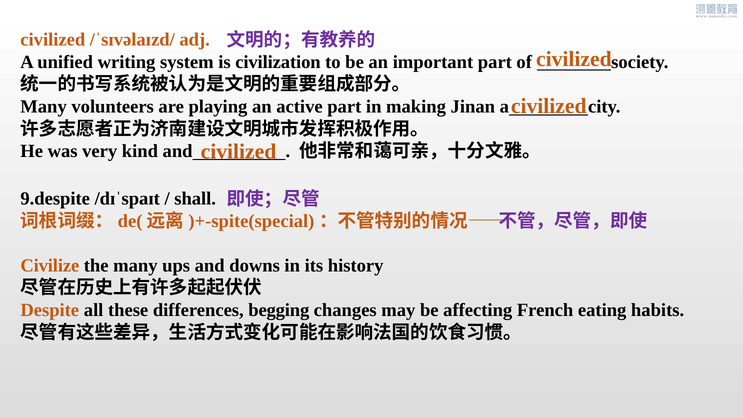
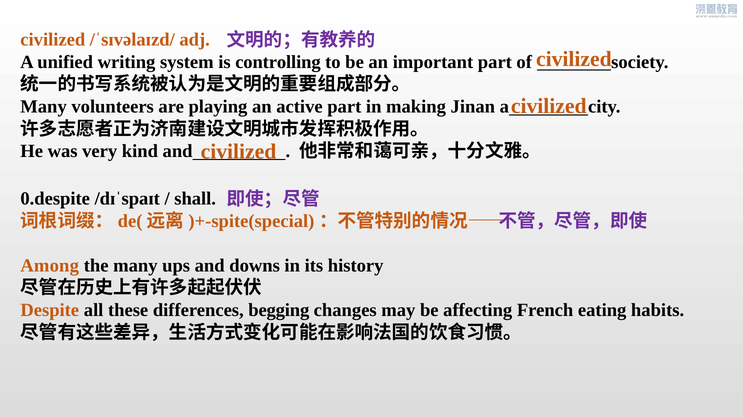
civilization: civilization -> controlling
9.despite: 9.despite -> 0.despite
Civilize: Civilize -> Among
